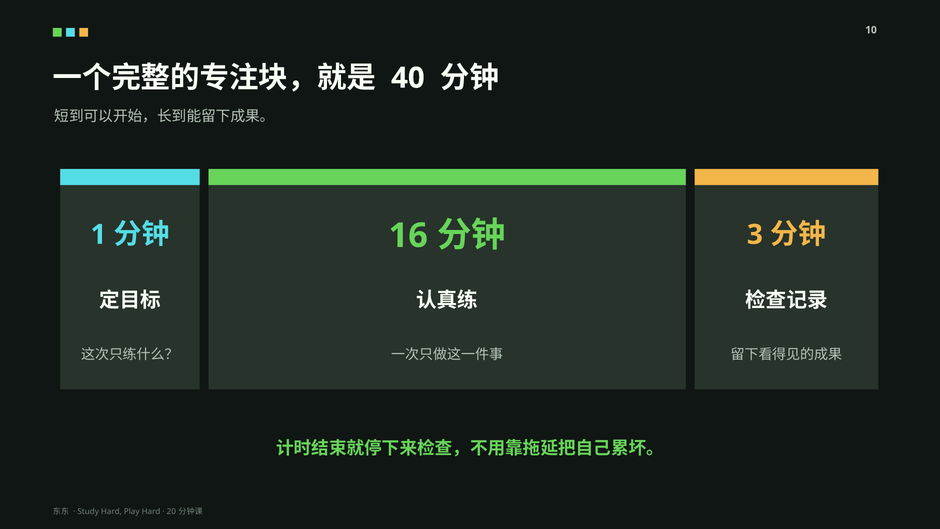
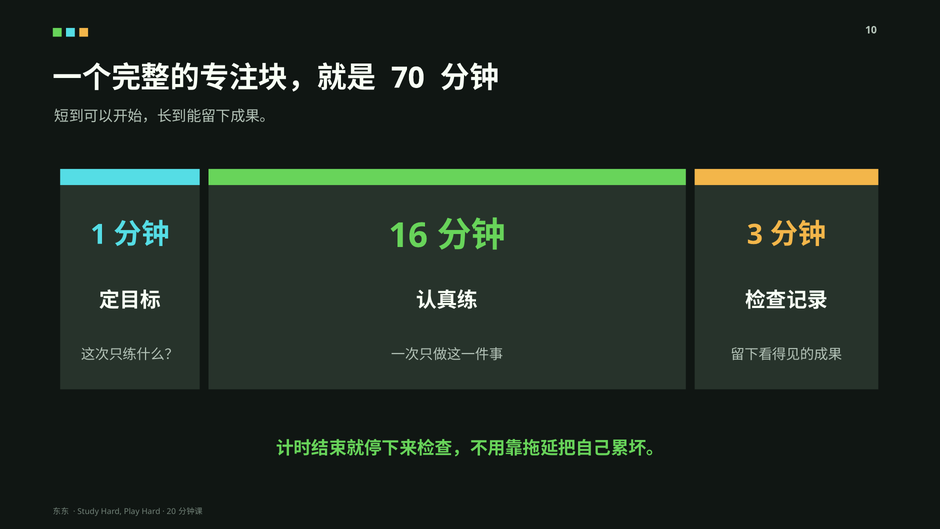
40: 40 -> 70
